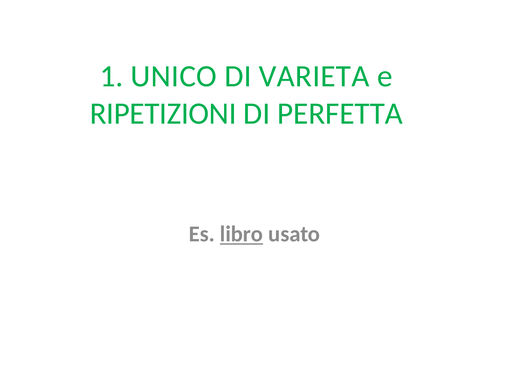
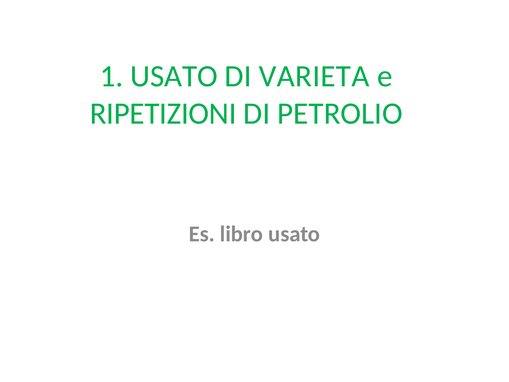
1 UNICO: UNICO -> USATO
PERFETTA: PERFETTA -> PETROLIO
libro underline: present -> none
